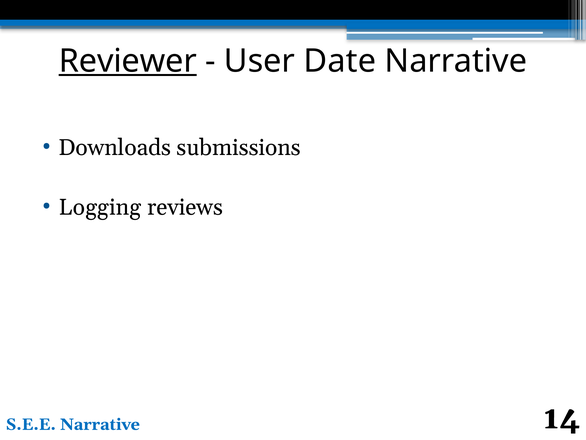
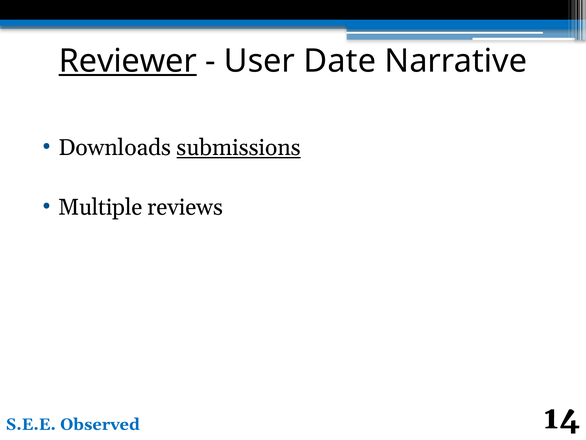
submissions underline: none -> present
Logging: Logging -> Multiple
S.E.E Narrative: Narrative -> Observed
